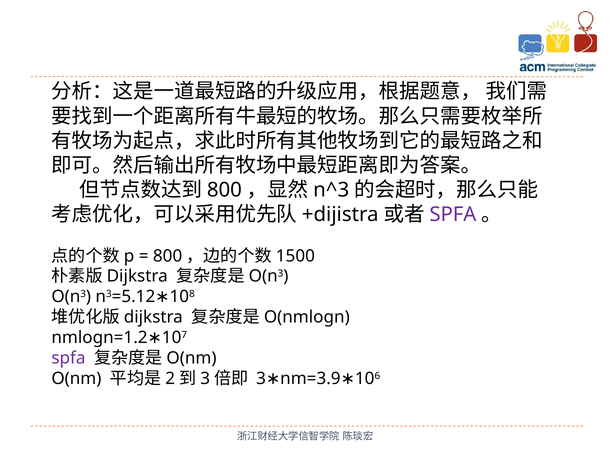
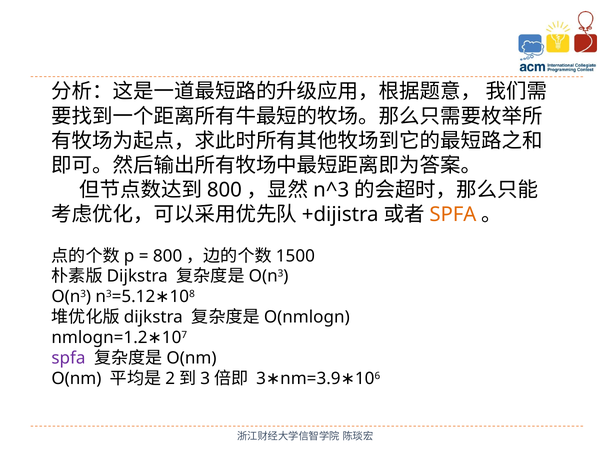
SPFA at (453, 215) colour: purple -> orange
